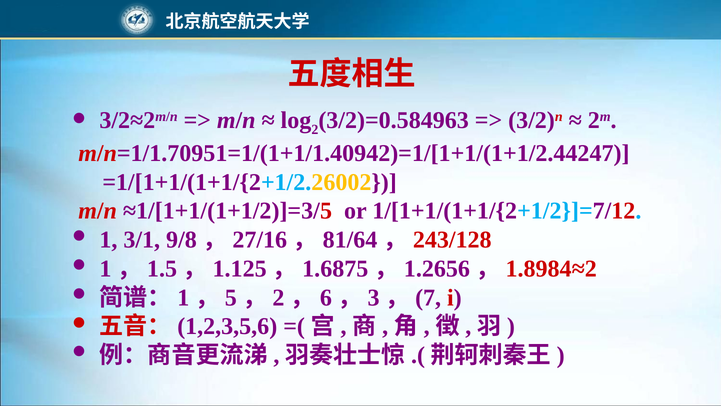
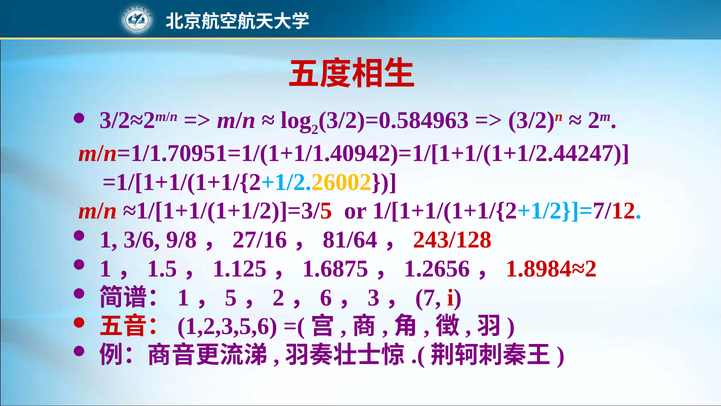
3/1: 3/1 -> 3/6
